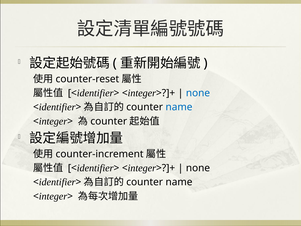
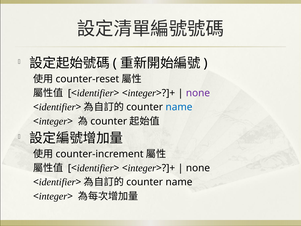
none at (198, 93) colour: blue -> purple
